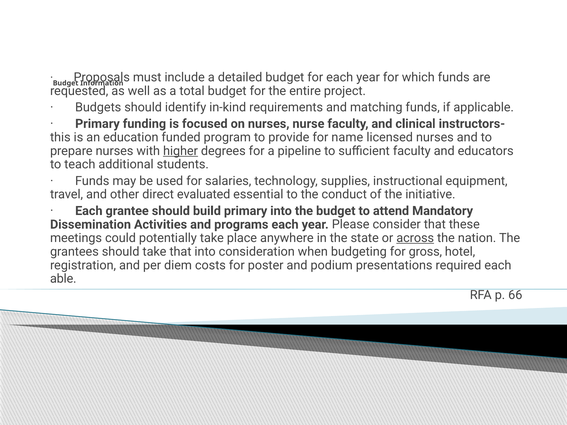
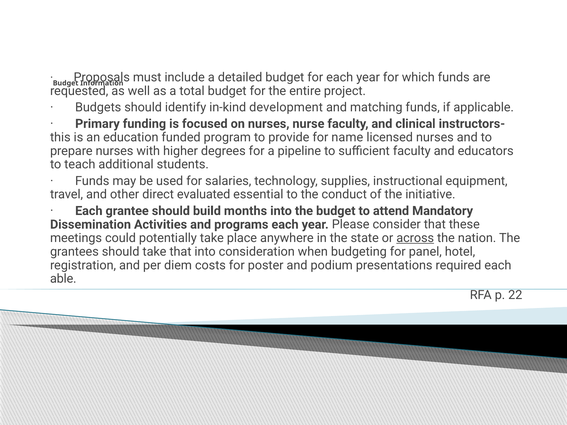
requirements: requirements -> development
higher underline: present -> none
build primary: primary -> months
gross: gross -> panel
66: 66 -> 22
